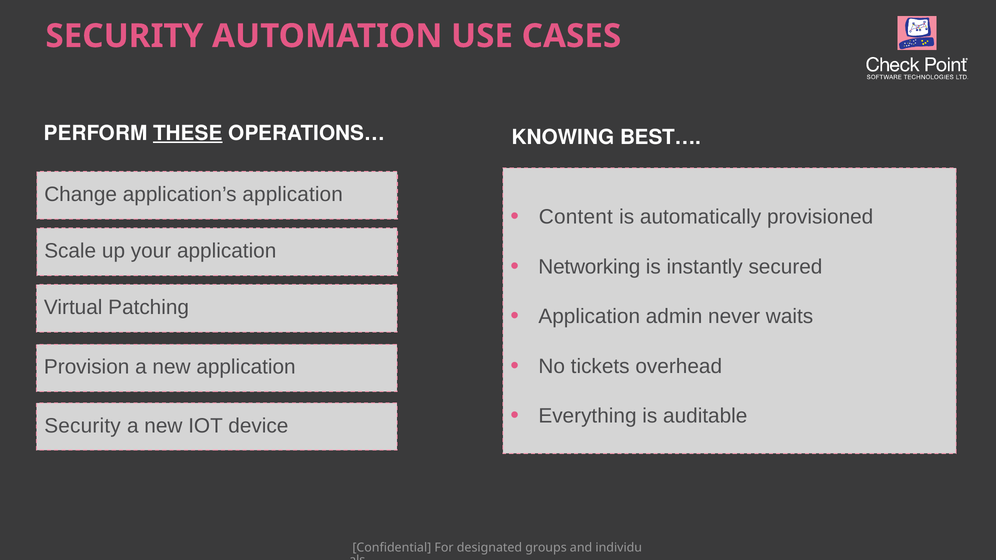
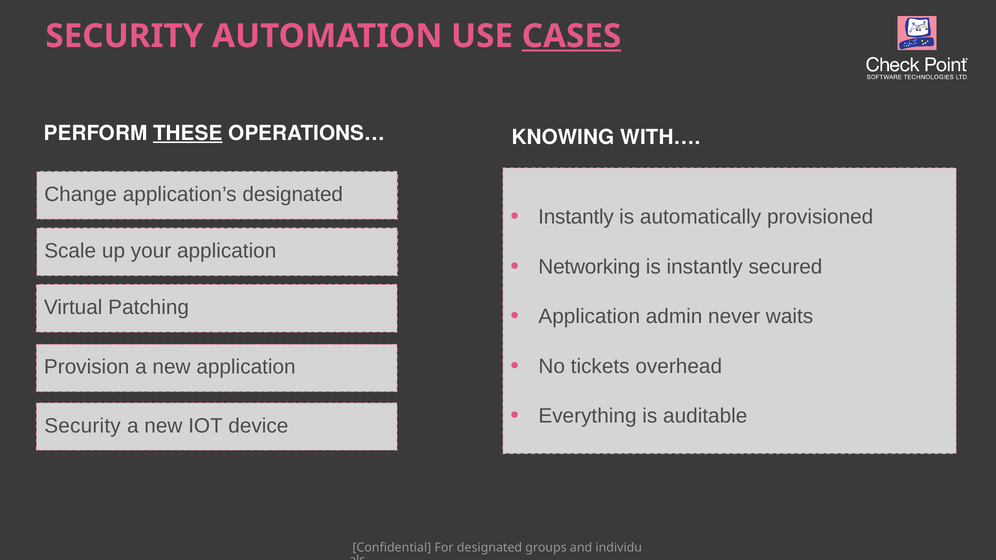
CASES underline: none -> present
BEST…: BEST… -> WITH…
application’s application: application -> designated
Content at (576, 217): Content -> Instantly
